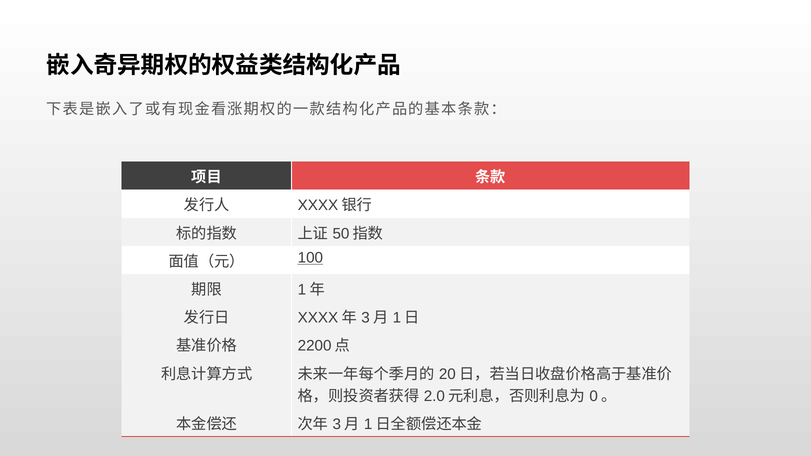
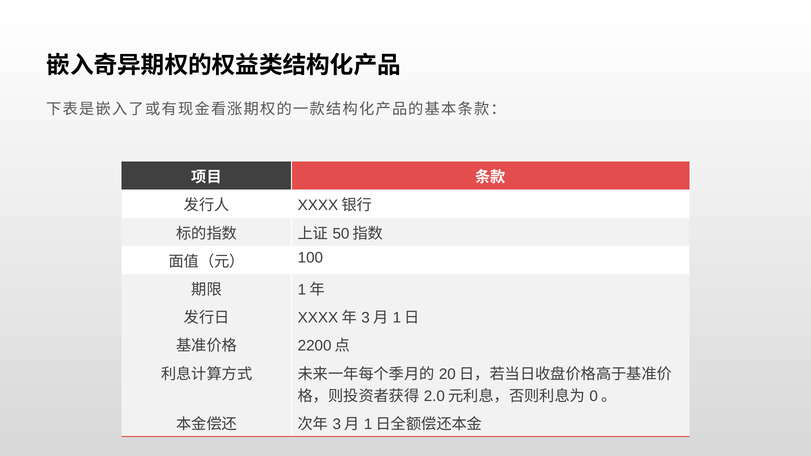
100 underline: present -> none
